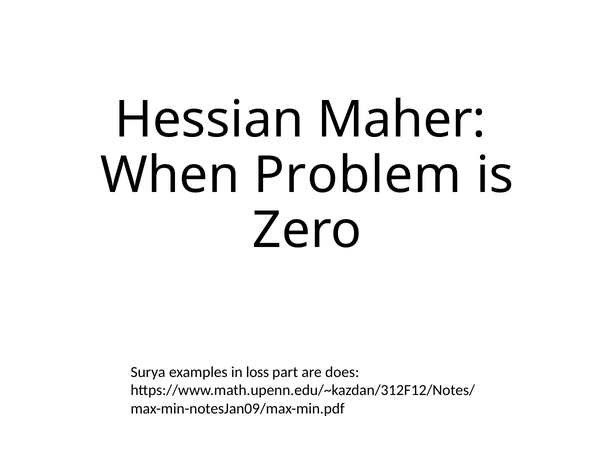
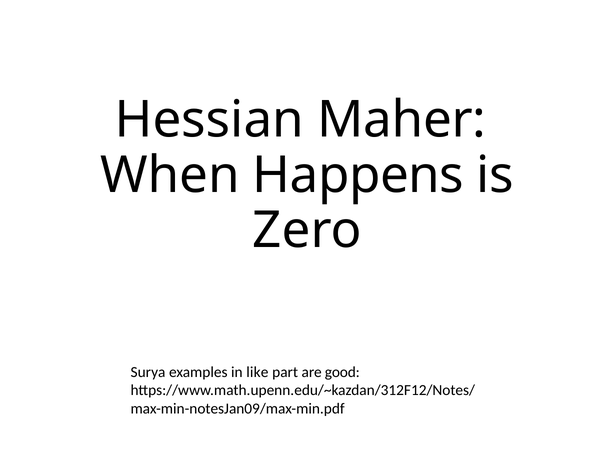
Problem: Problem -> Happens
loss: loss -> like
does: does -> good
